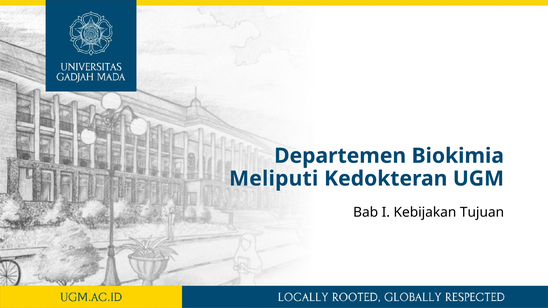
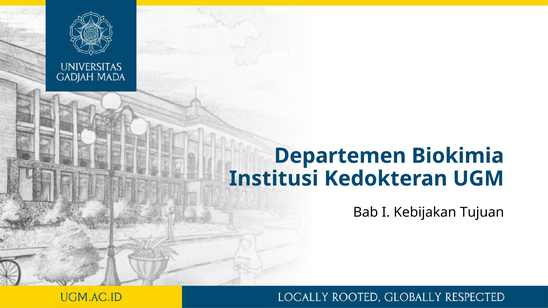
Meliputi: Meliputi -> Institusi
